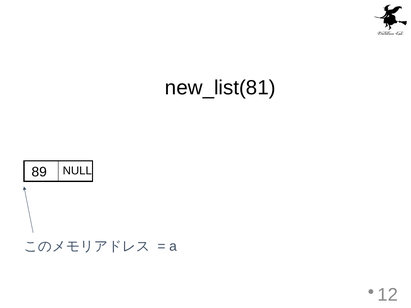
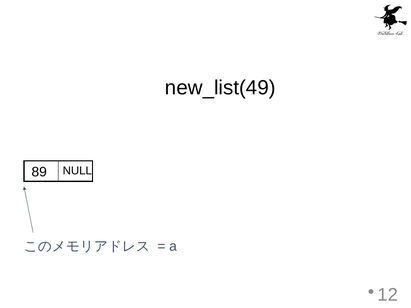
new_list(81: new_list(81 -> new_list(49
